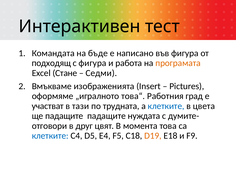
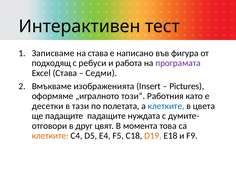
Командата: Командата -> Записваме
на бъде: бъде -> става
с фигура: фигура -> ребуси
програмата colour: orange -> purple
Excel Стане: Стане -> Става
това“: това“ -> този“
град: град -> като
участват: участват -> десетки
трудната: трудната -> полетата
клетките at (50, 136) colour: blue -> orange
